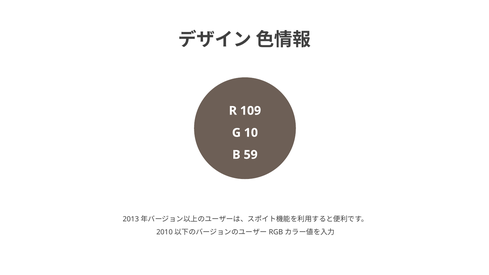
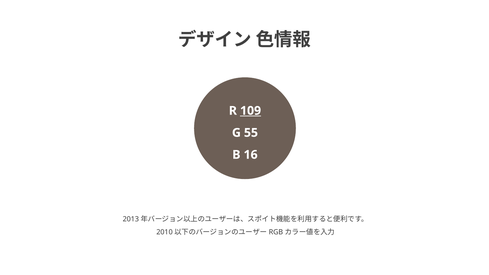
109 underline: none -> present
10: 10 -> 55
59: 59 -> 16
